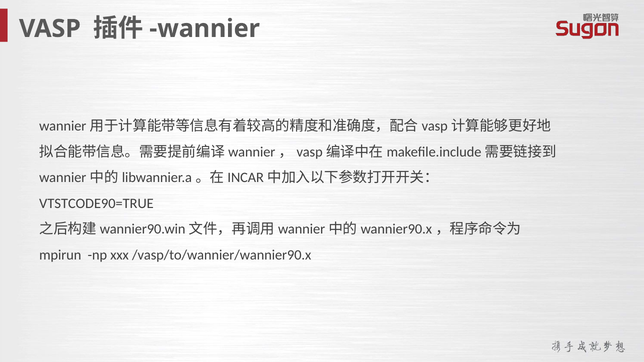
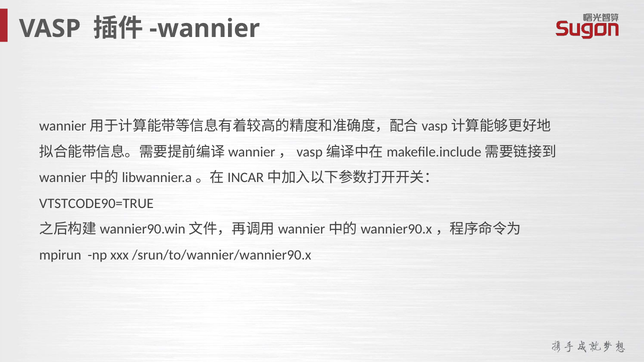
/vasp/to/wannier/wannier90.x: /vasp/to/wannier/wannier90.x -> /srun/to/wannier/wannier90.x
